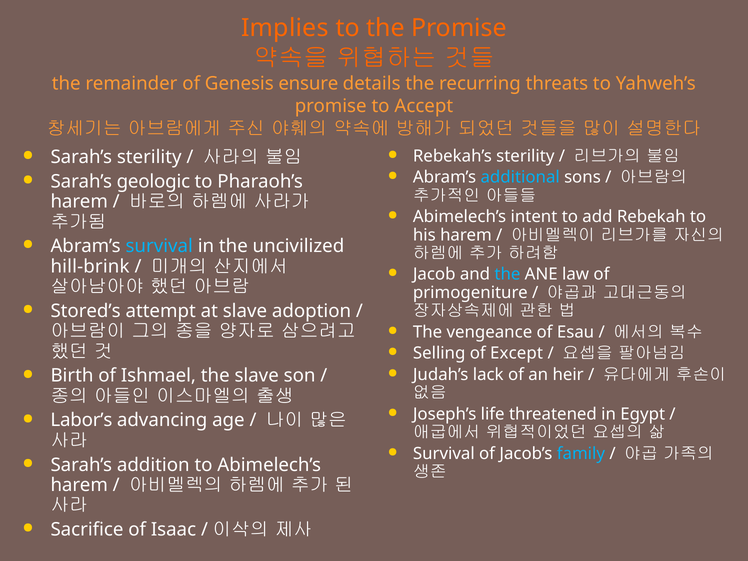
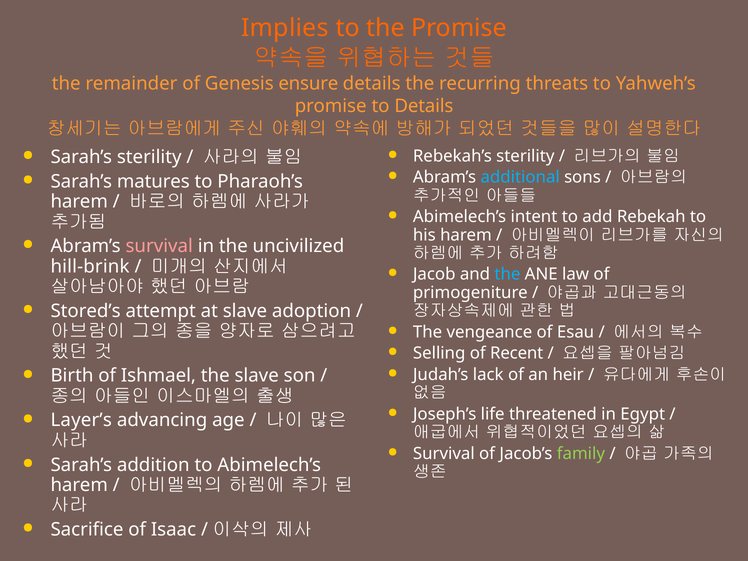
to Accept: Accept -> Details
geologic: geologic -> matures
survival at (159, 246) colour: light blue -> pink
Except: Except -> Recent
Labor’s: Labor’s -> Layer’s
family colour: light blue -> light green
